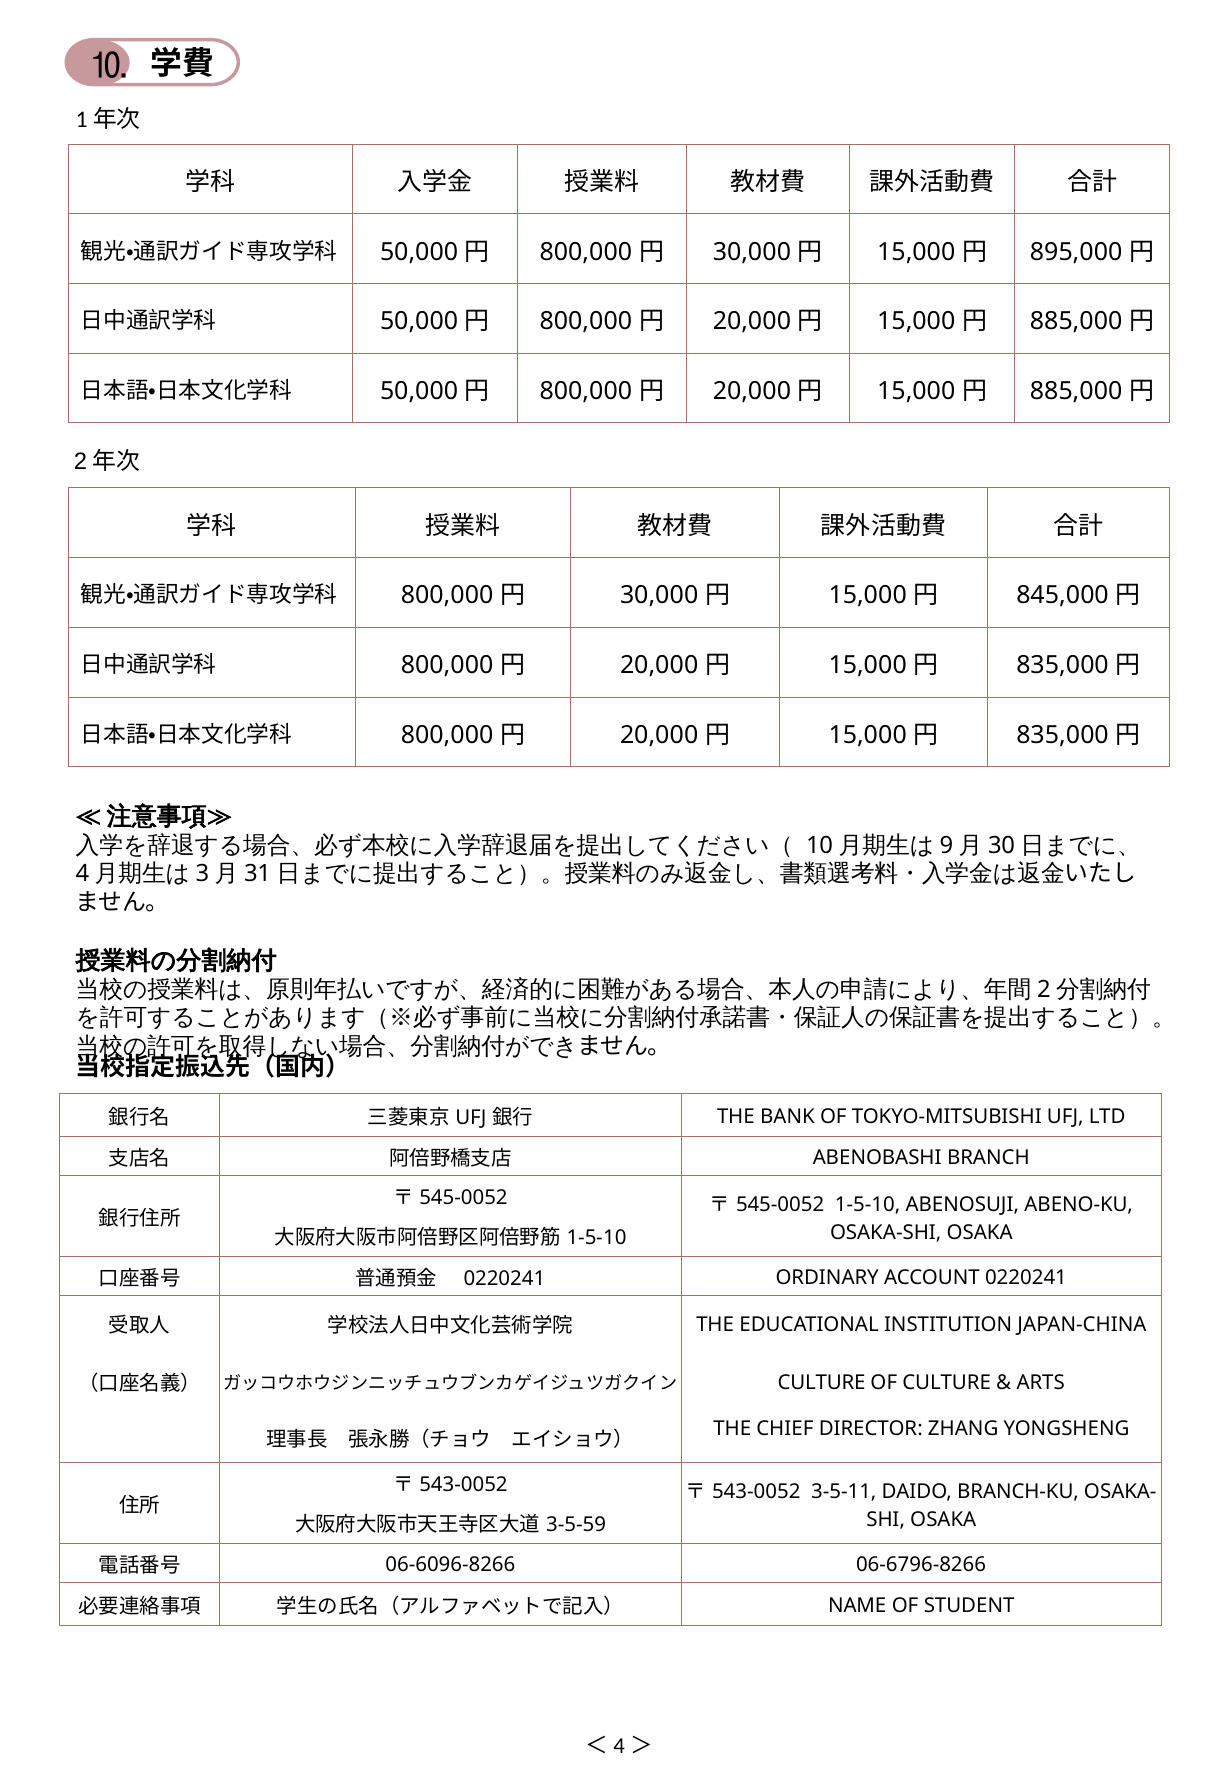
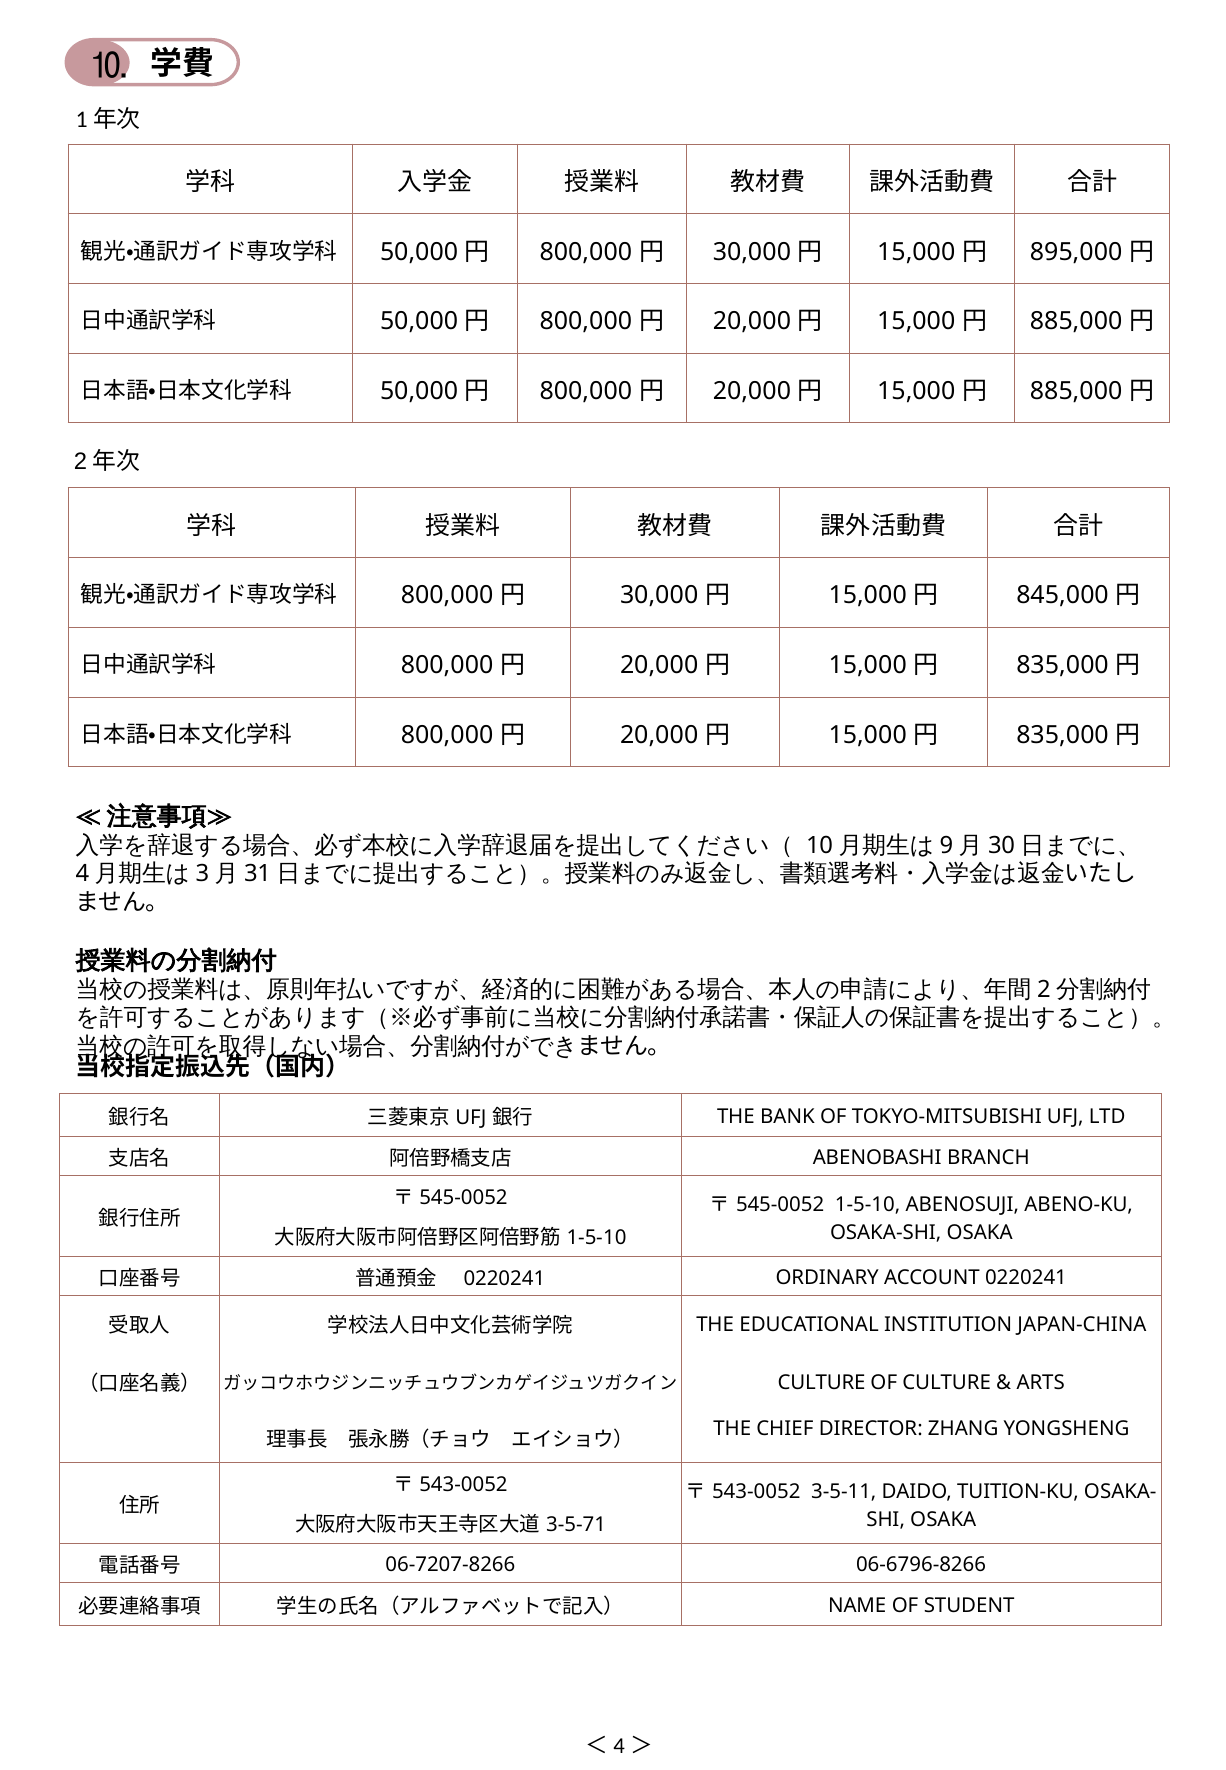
BRANCH-KU: BRANCH-KU -> TUITION-KU
3-5-59: 3-5-59 -> 3-5-71
06-6096-8266: 06-6096-8266 -> 06-7207-8266
